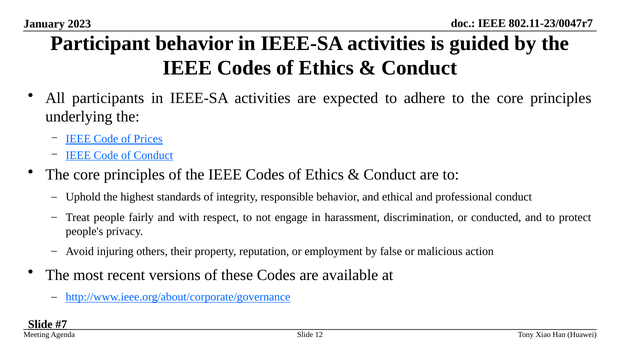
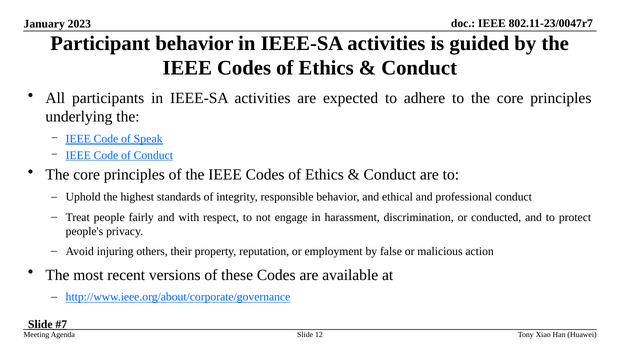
Prices: Prices -> Speak
